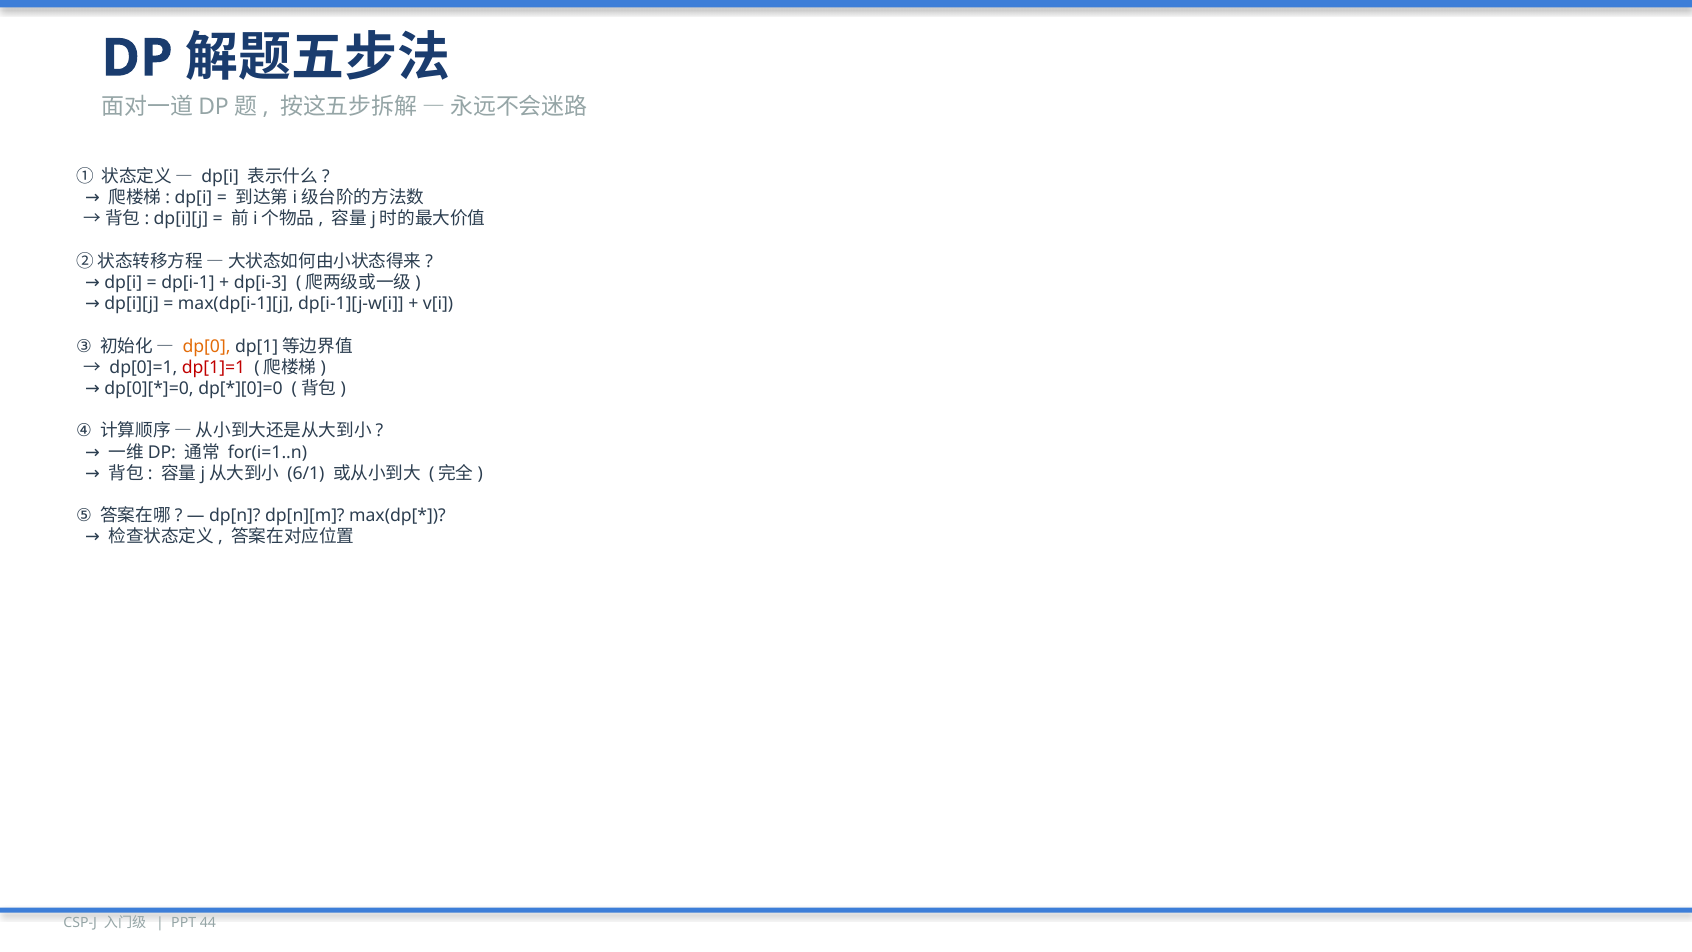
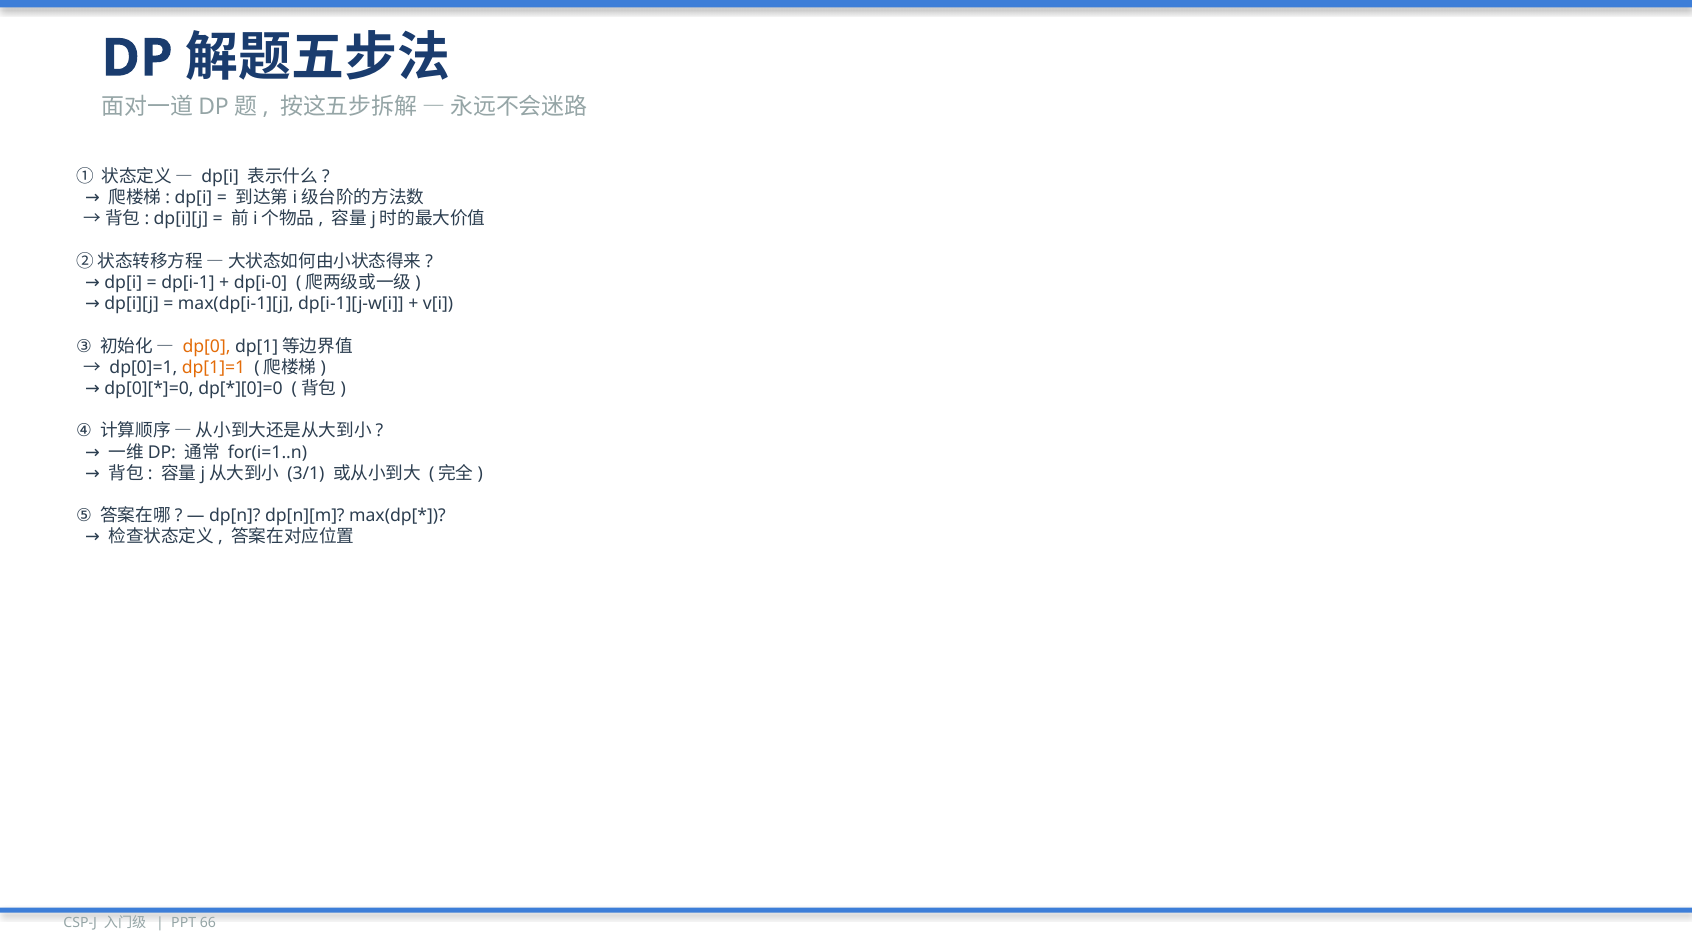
dp[i-3: dp[i-3 -> dp[i-0
dp[1]=1 colour: red -> orange
6/1: 6/1 -> 3/1
44: 44 -> 66
